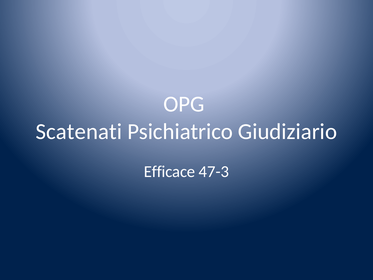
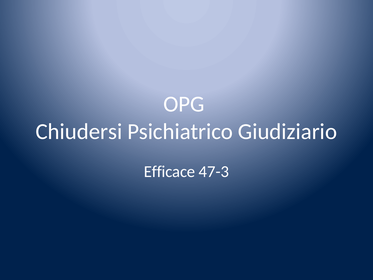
Scatenati: Scatenati -> Chiudersi
